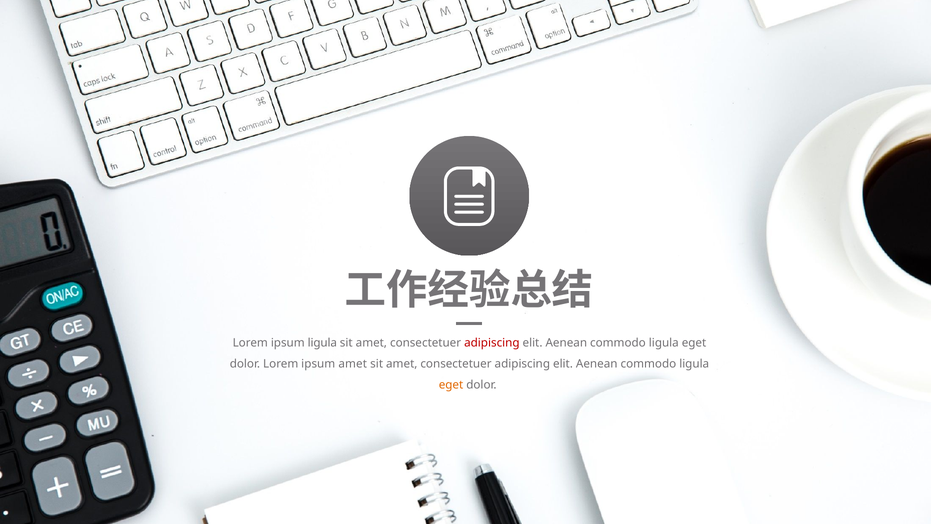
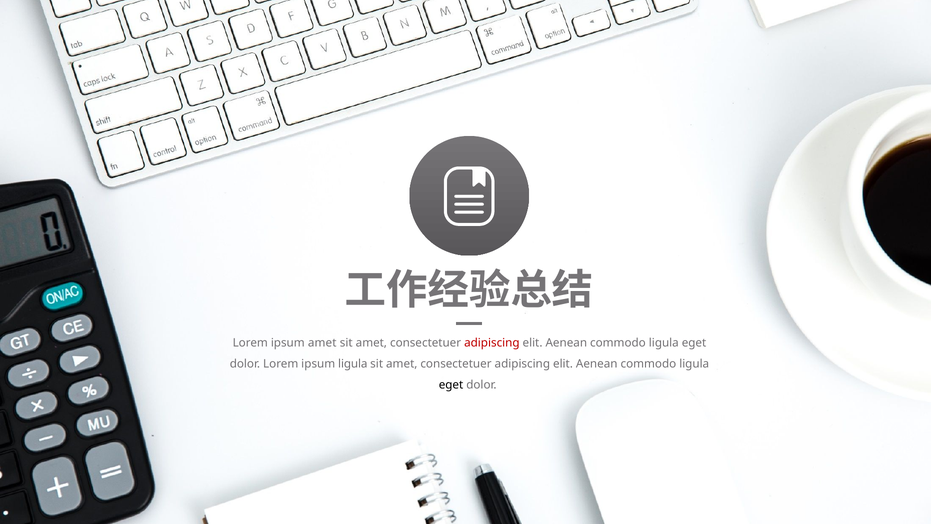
ipsum ligula: ligula -> amet
ipsum amet: amet -> ligula
eget at (451, 385) colour: orange -> black
